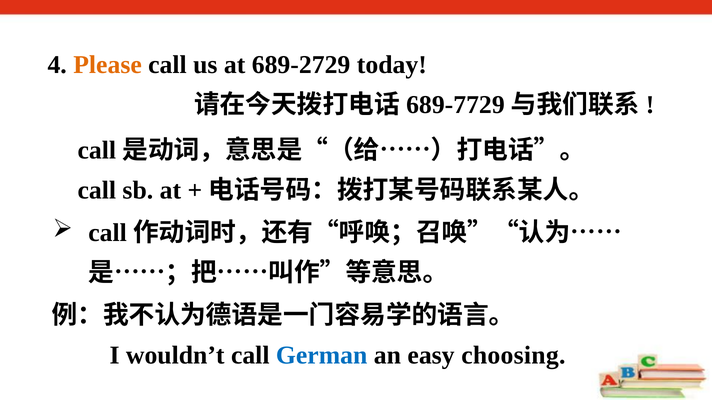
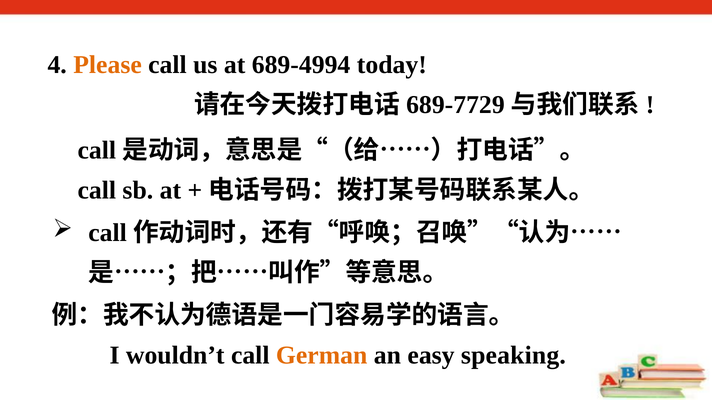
689-2729: 689-2729 -> 689-4994
German colour: blue -> orange
choosing: choosing -> speaking
